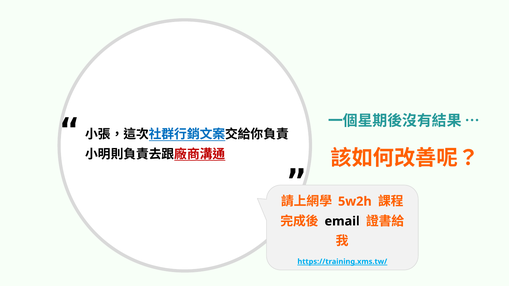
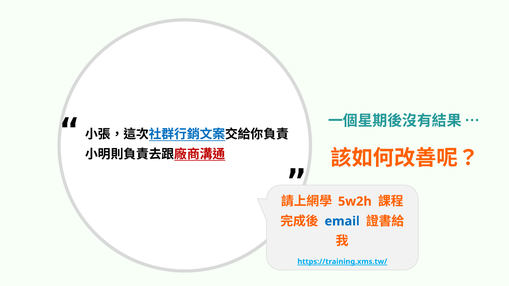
email colour: black -> blue
